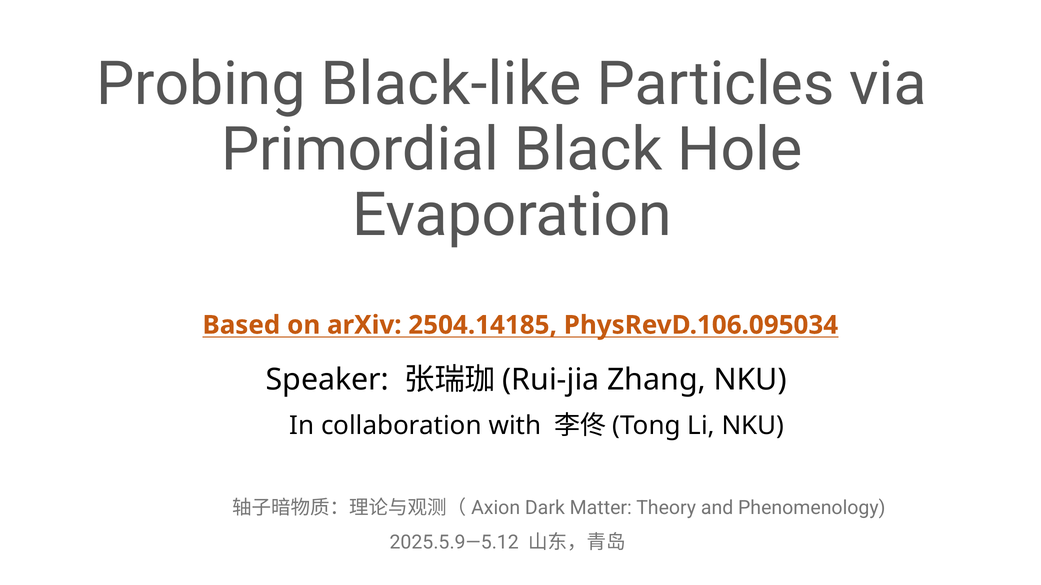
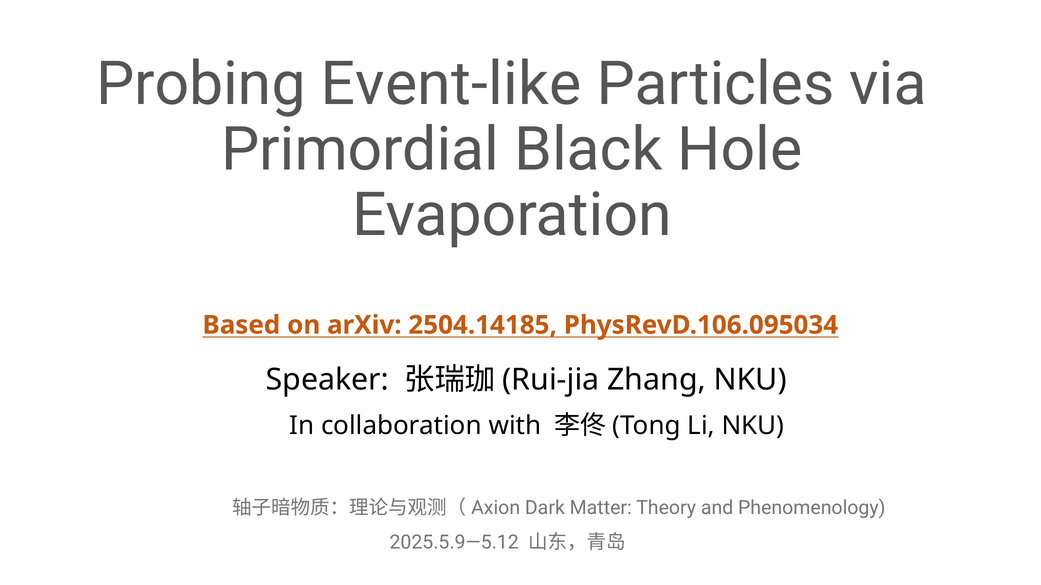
Black-like: Black-like -> Event-like
